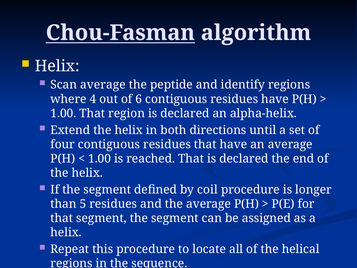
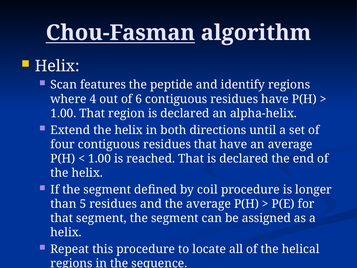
Scan average: average -> features
